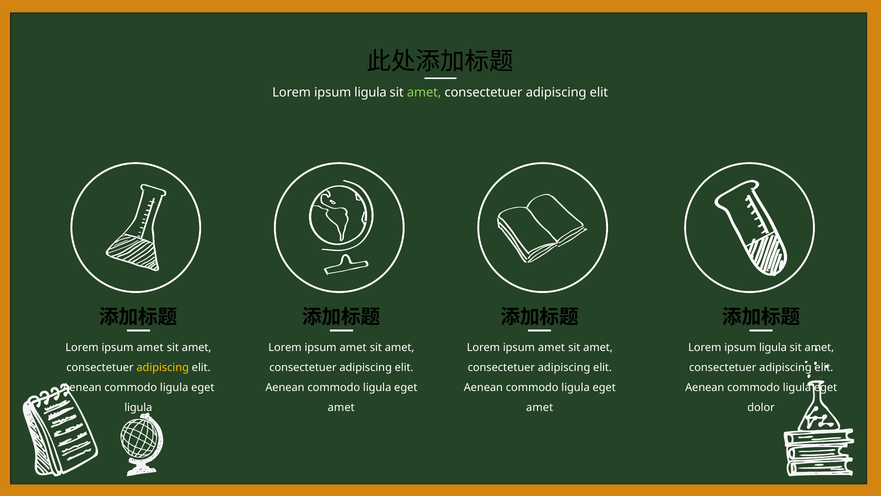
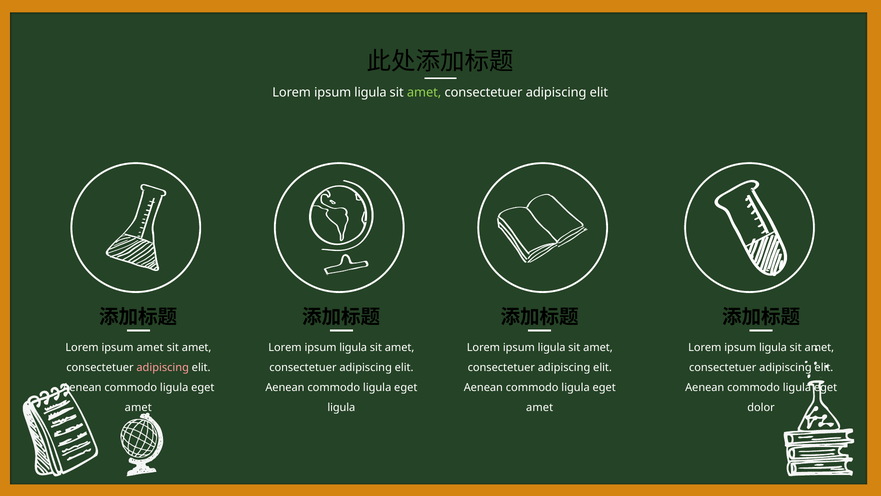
amet at (353, 348): amet -> ligula
amet at (551, 348): amet -> ligula
adipiscing at (163, 367) colour: yellow -> pink
ligula at (138, 407): ligula -> amet
amet at (341, 407): amet -> ligula
